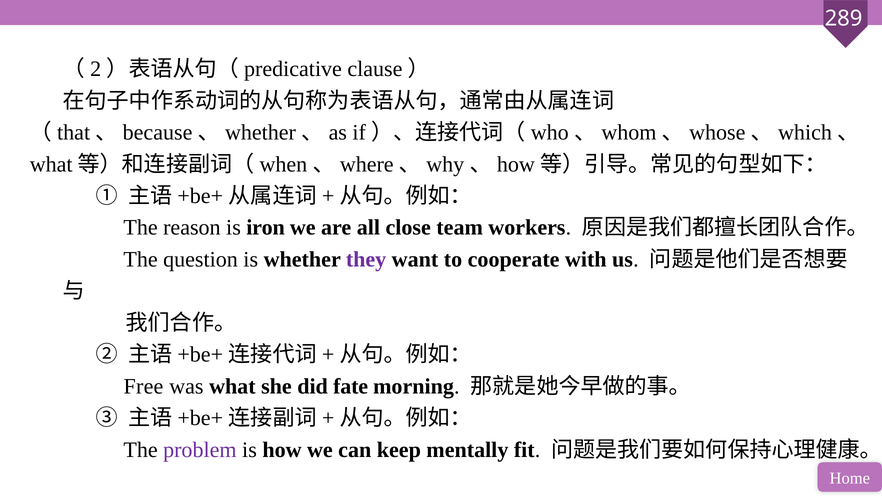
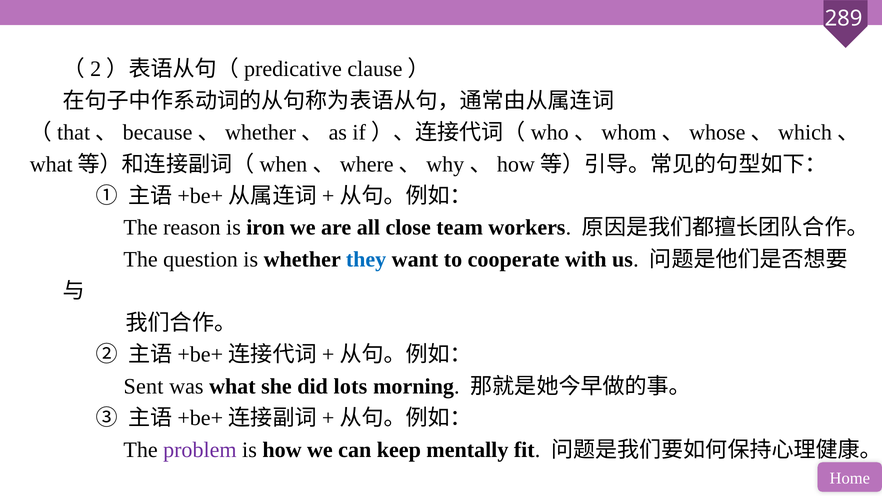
they colour: purple -> blue
Free: Free -> Sent
fate: fate -> lots
